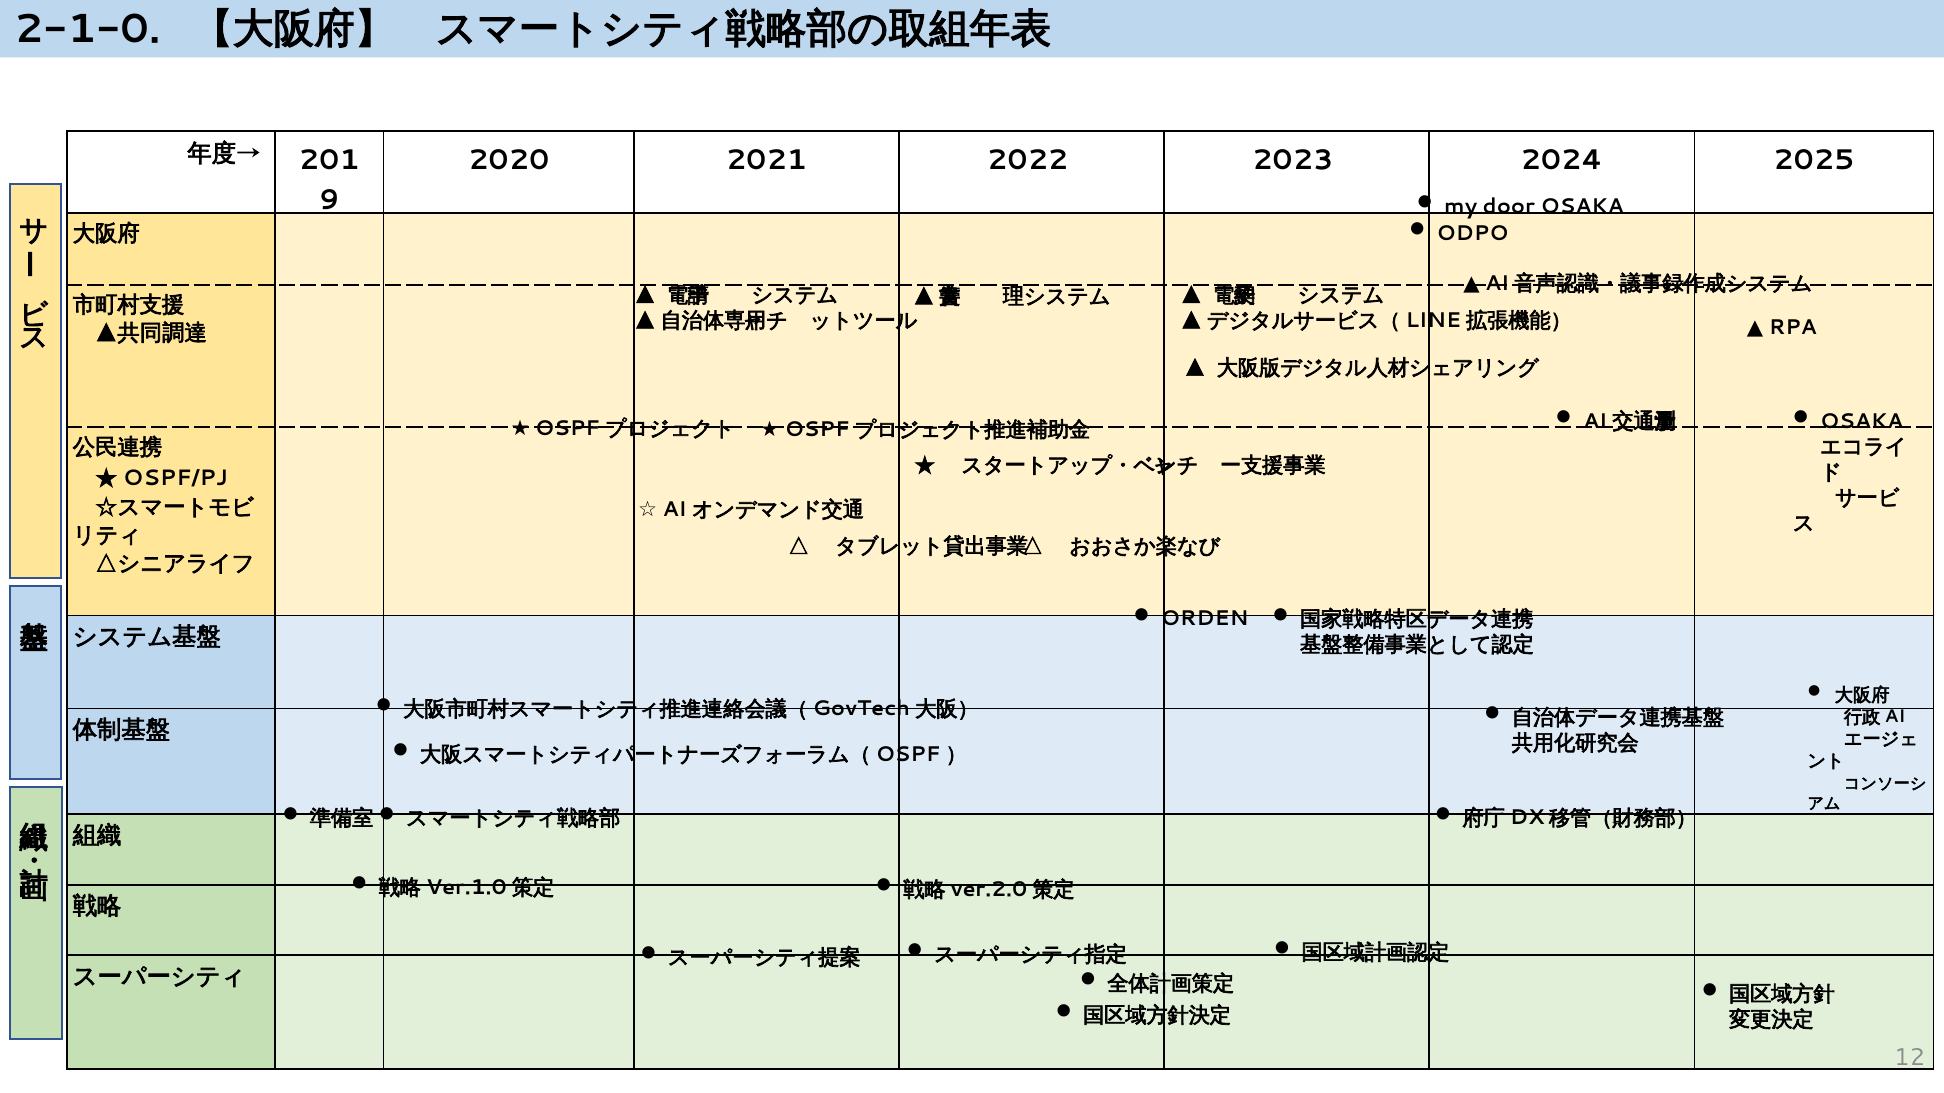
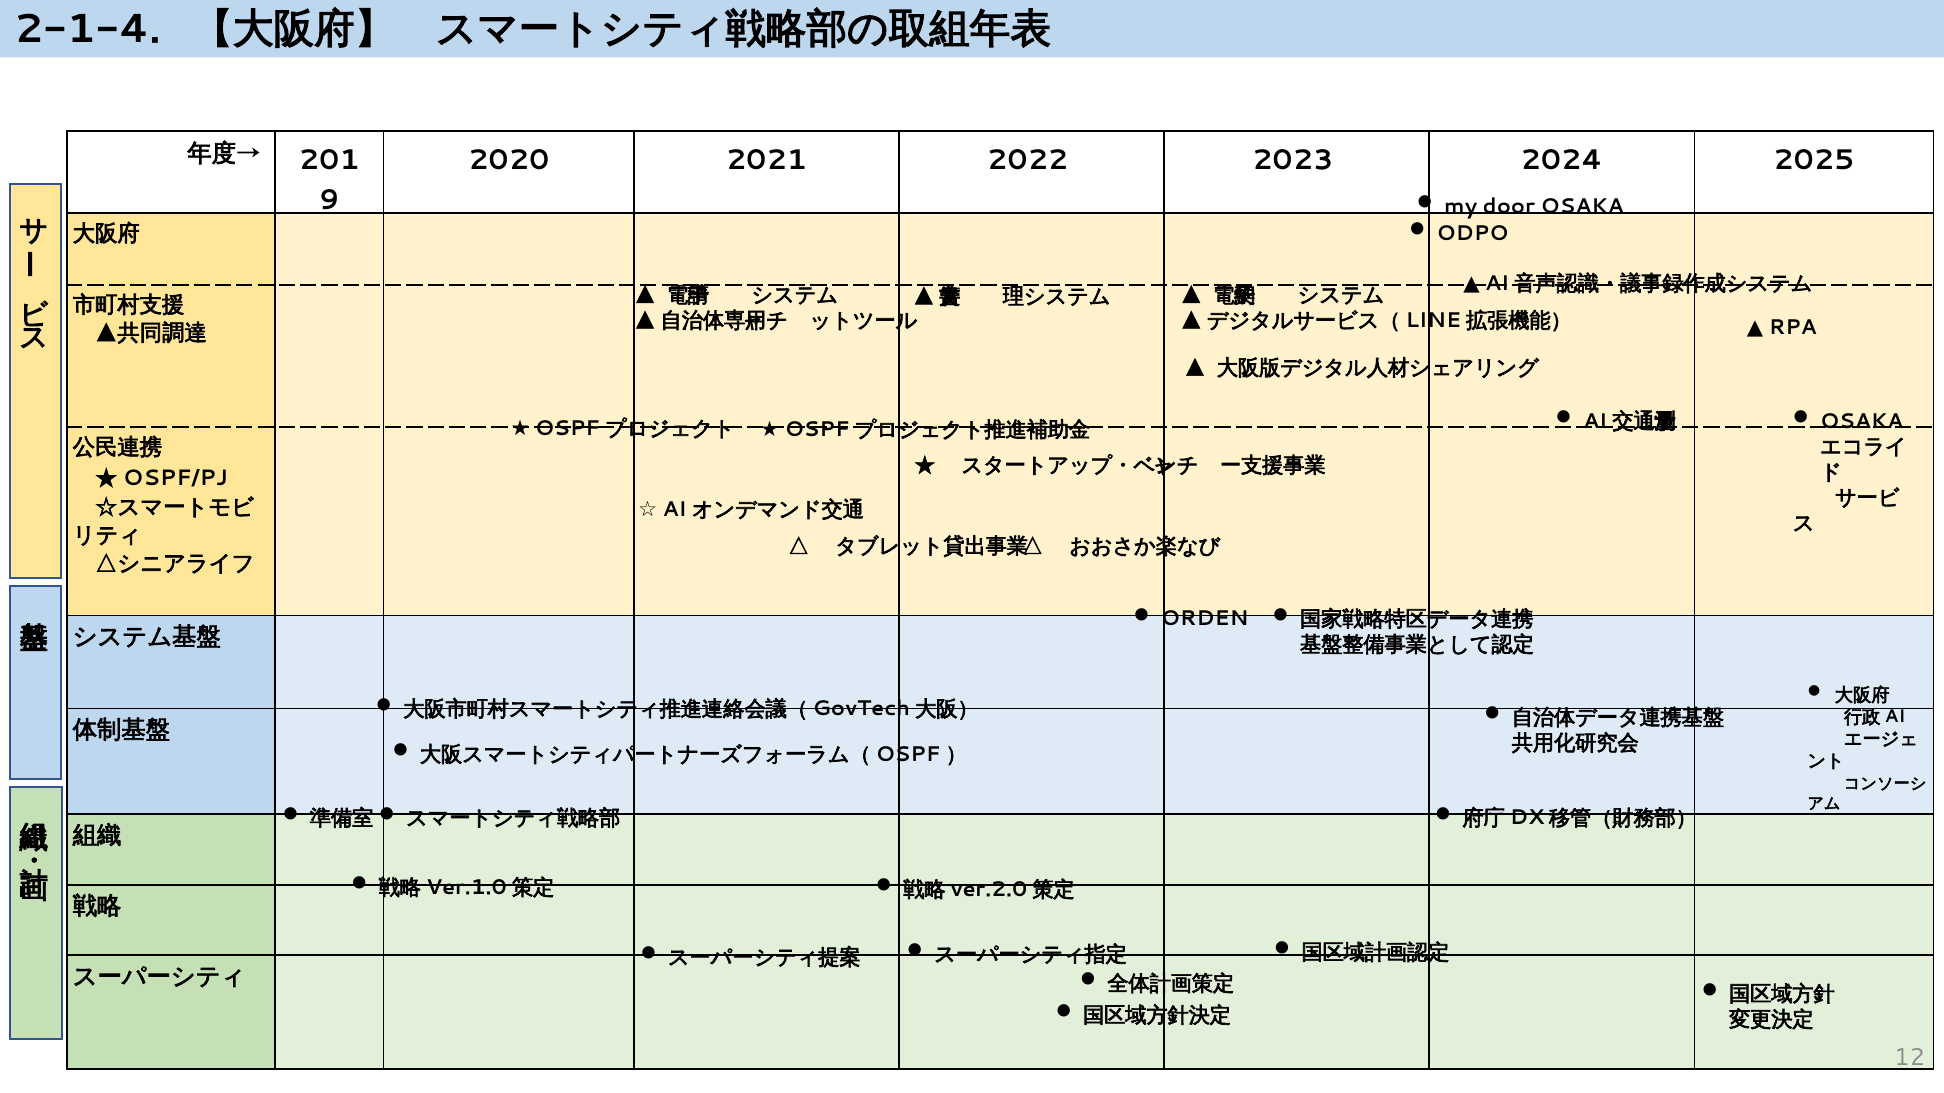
2-1-0: 2-1-0 -> 2-1-4
